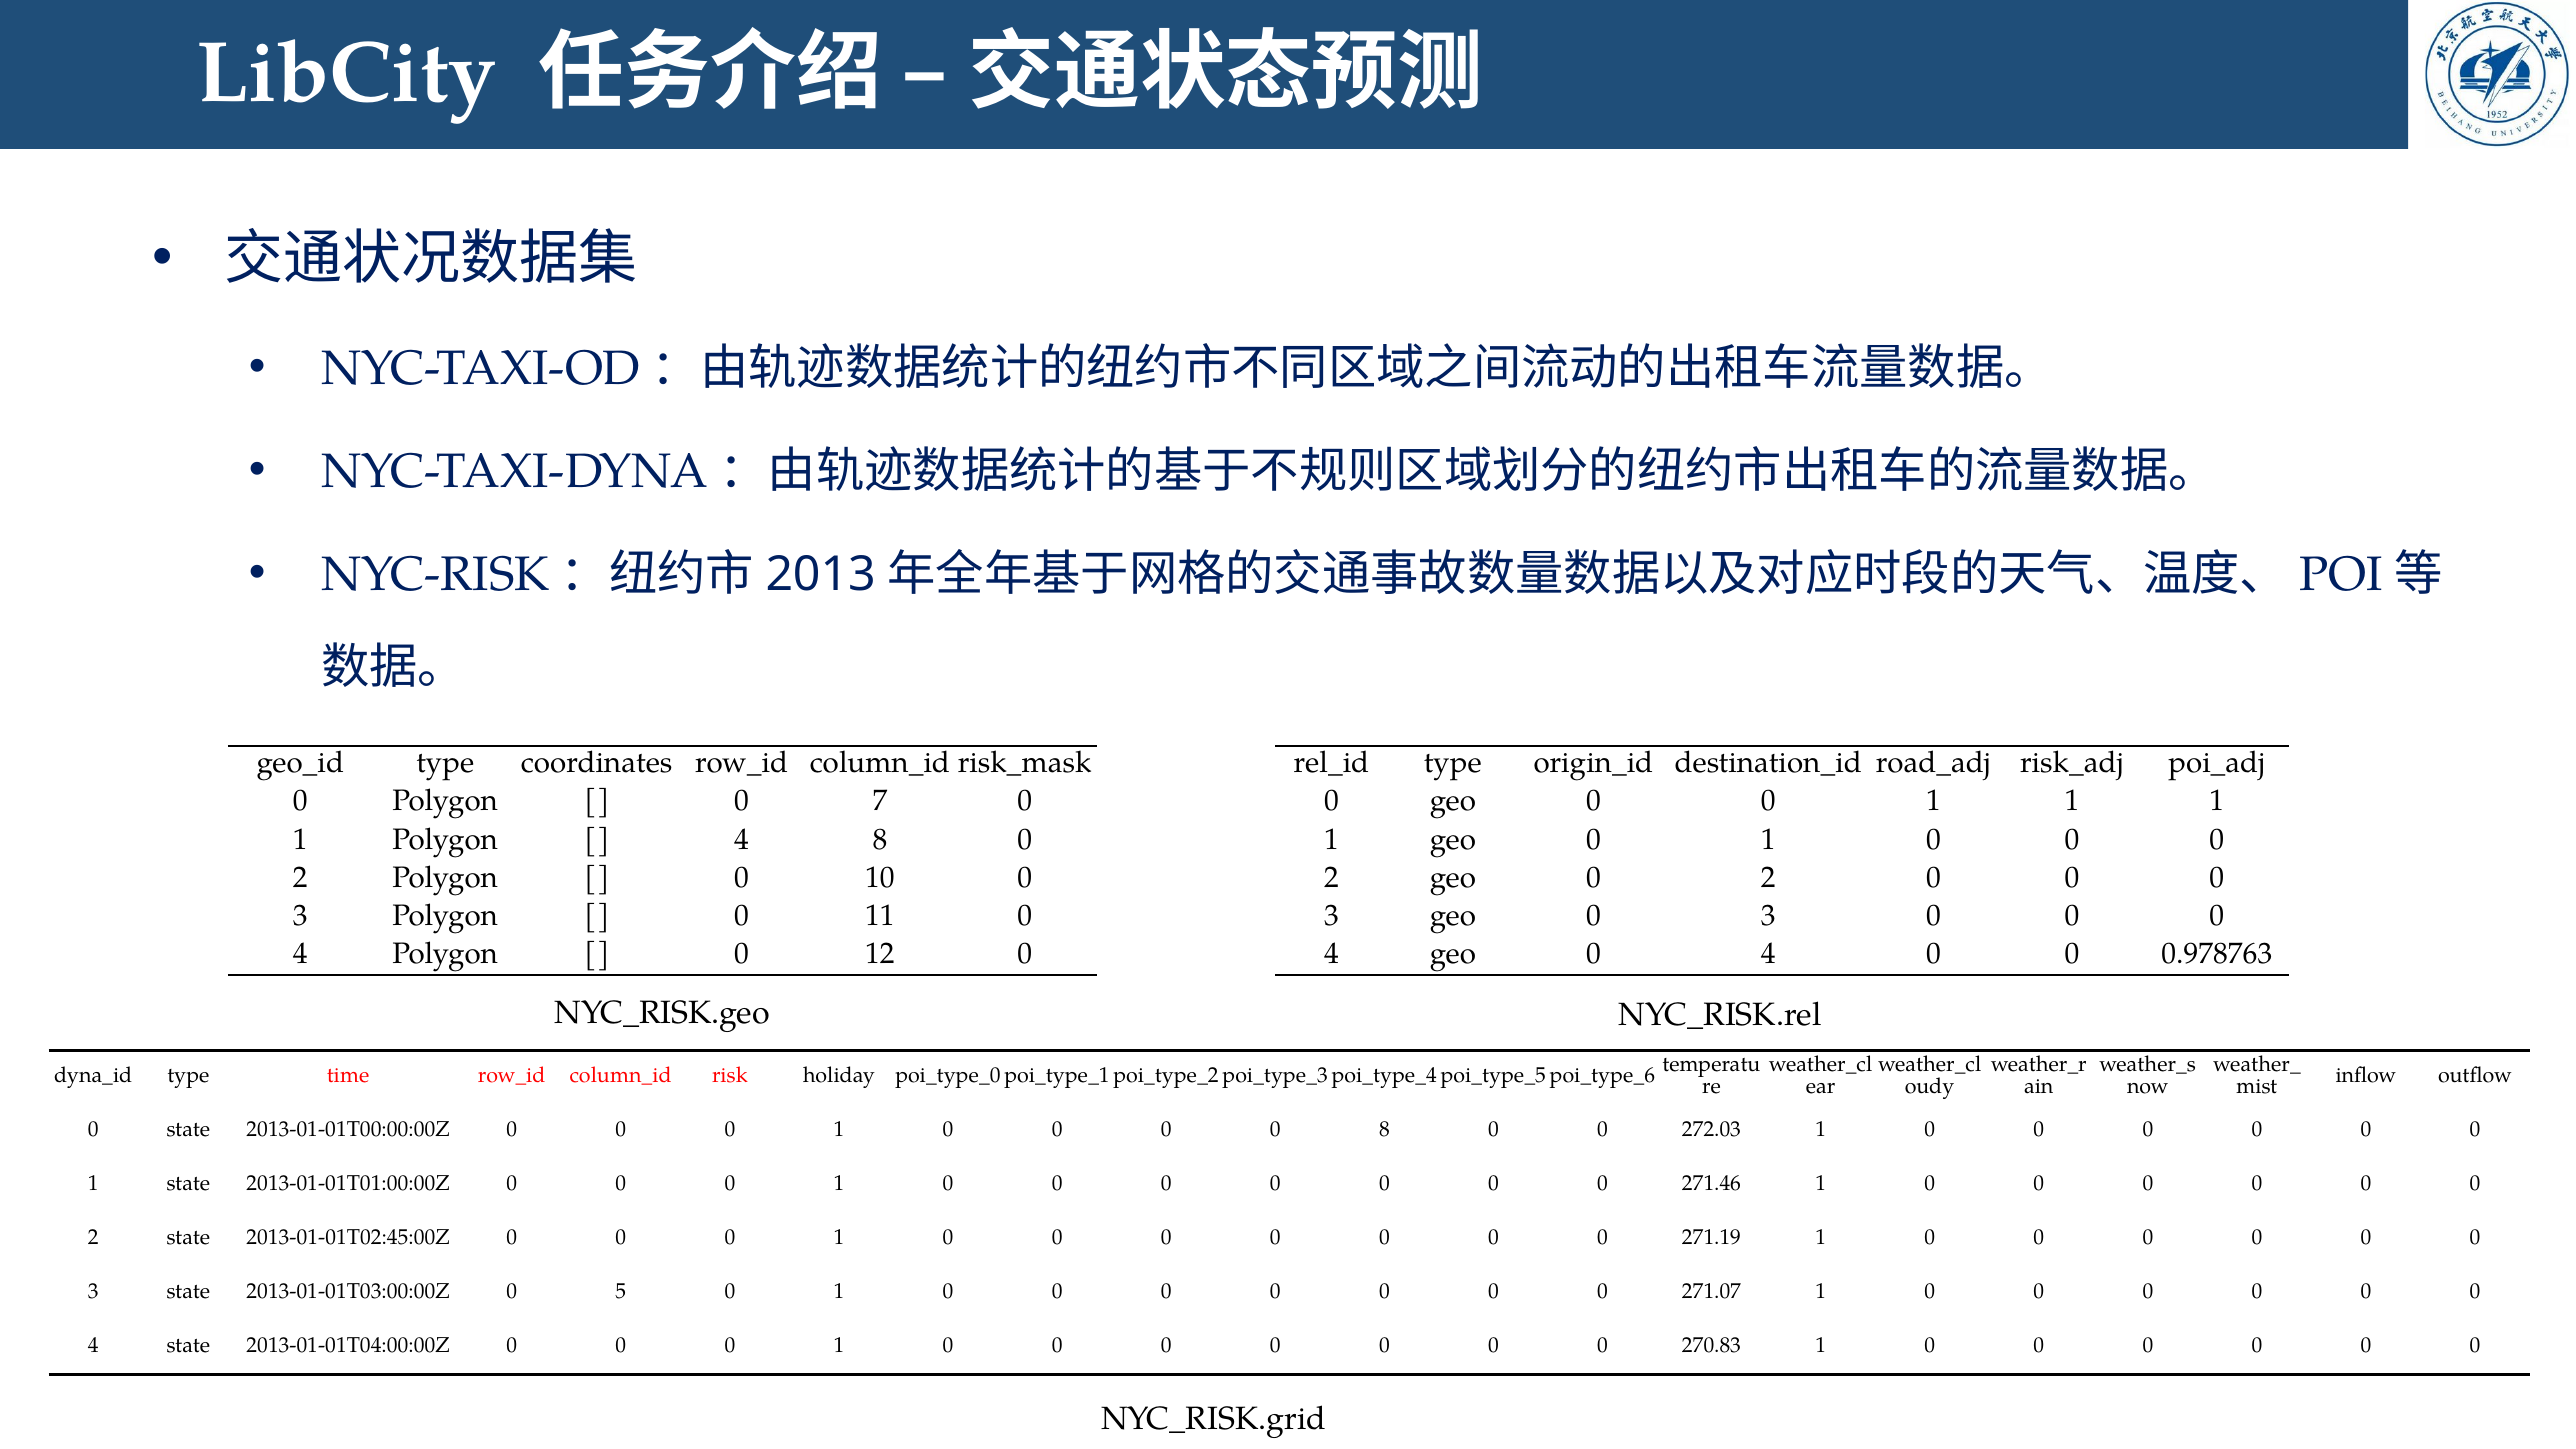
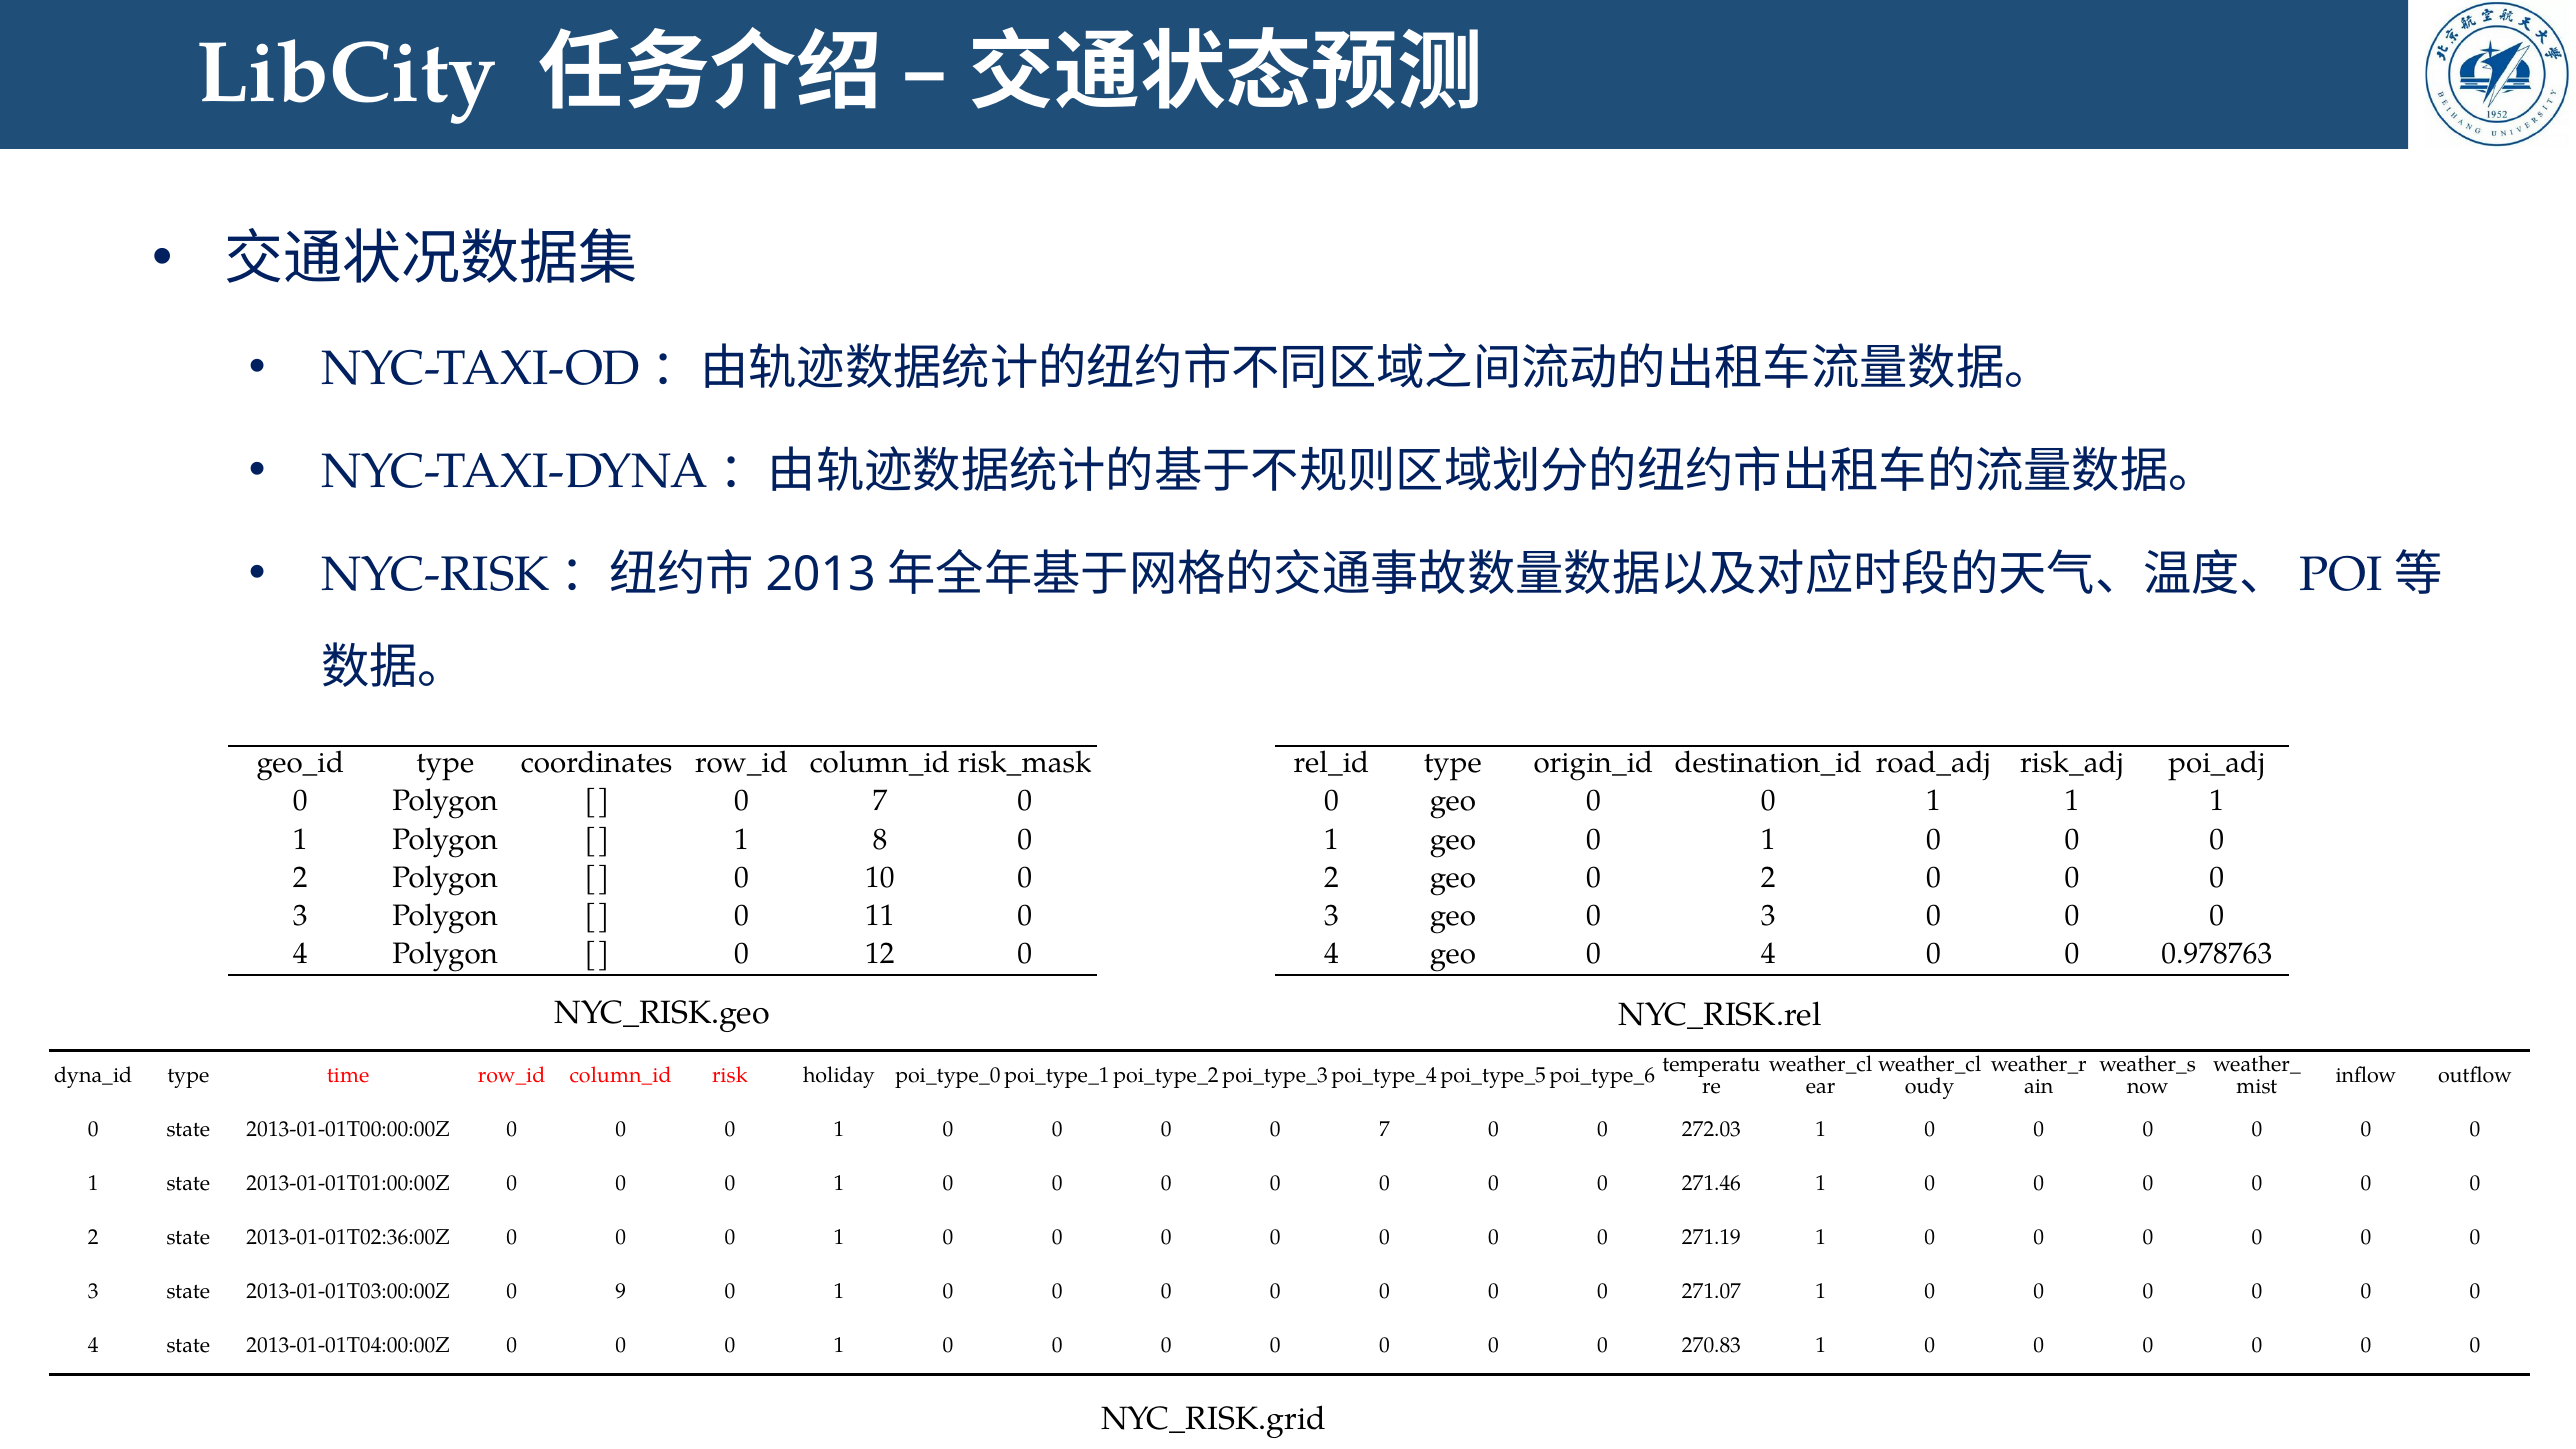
4 at (742, 839): 4 -> 1
0 0 8: 8 -> 7
2013-01-01T02:45:00Z: 2013-01-01T02:45:00Z -> 2013-01-01T02:36:00Z
5: 5 -> 9
